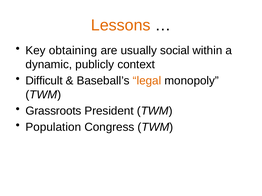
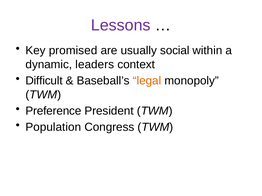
Lessons colour: orange -> purple
obtaining: obtaining -> promised
publicly: publicly -> leaders
Grassroots: Grassroots -> Preference
